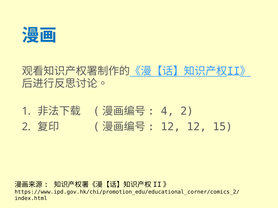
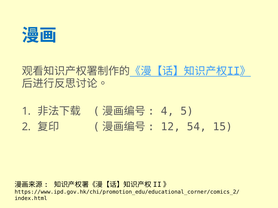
4 2: 2 -> 5
12 12: 12 -> 54
